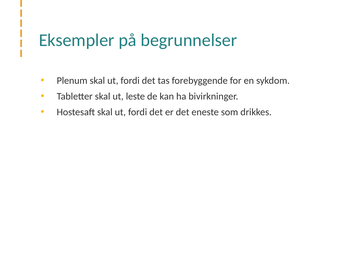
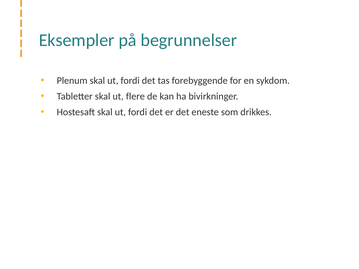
leste: leste -> flere
